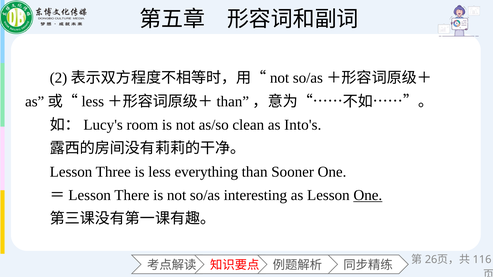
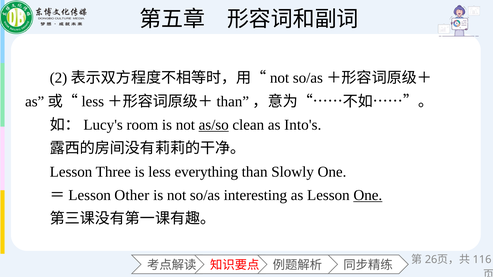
as/so underline: none -> present
Sooner: Sooner -> Slowly
There: There -> Other
